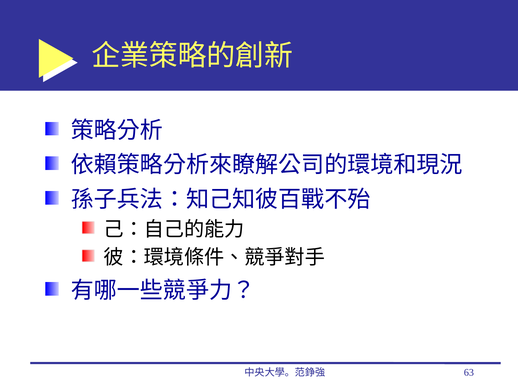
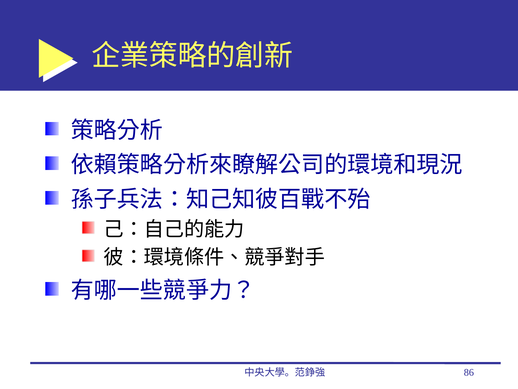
63: 63 -> 86
